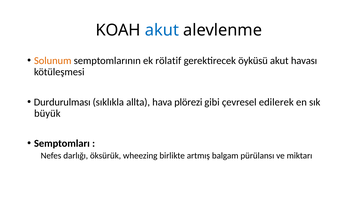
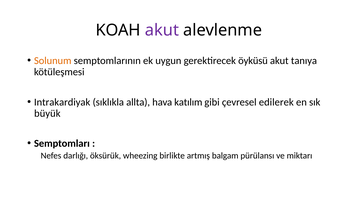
akut at (162, 30) colour: blue -> purple
rölatif: rölatif -> uygun
havası: havası -> tanıya
Durdurulması: Durdurulması -> Intrakardiyak
plörezi: plörezi -> katılım
